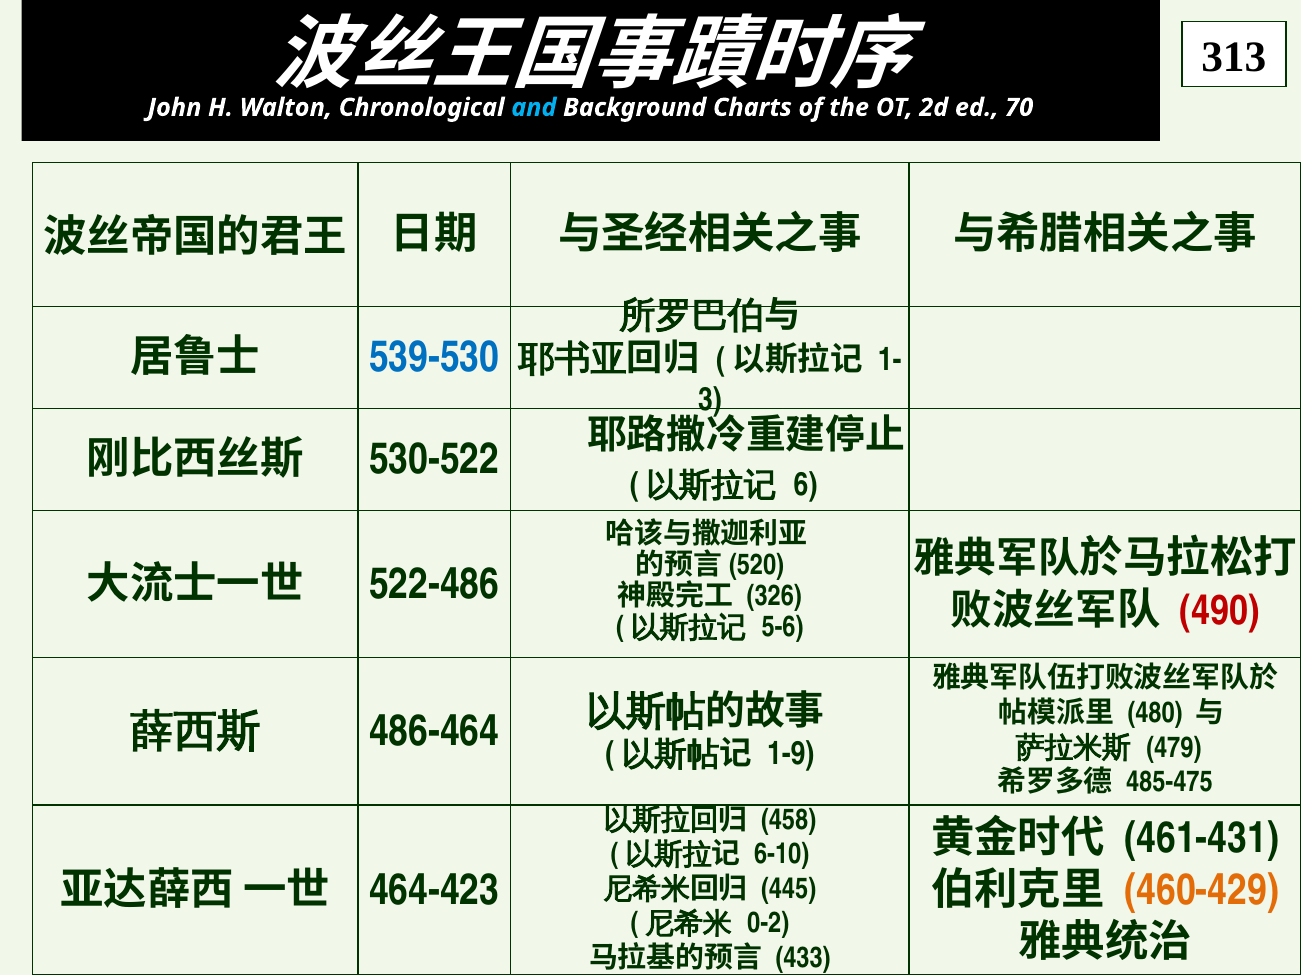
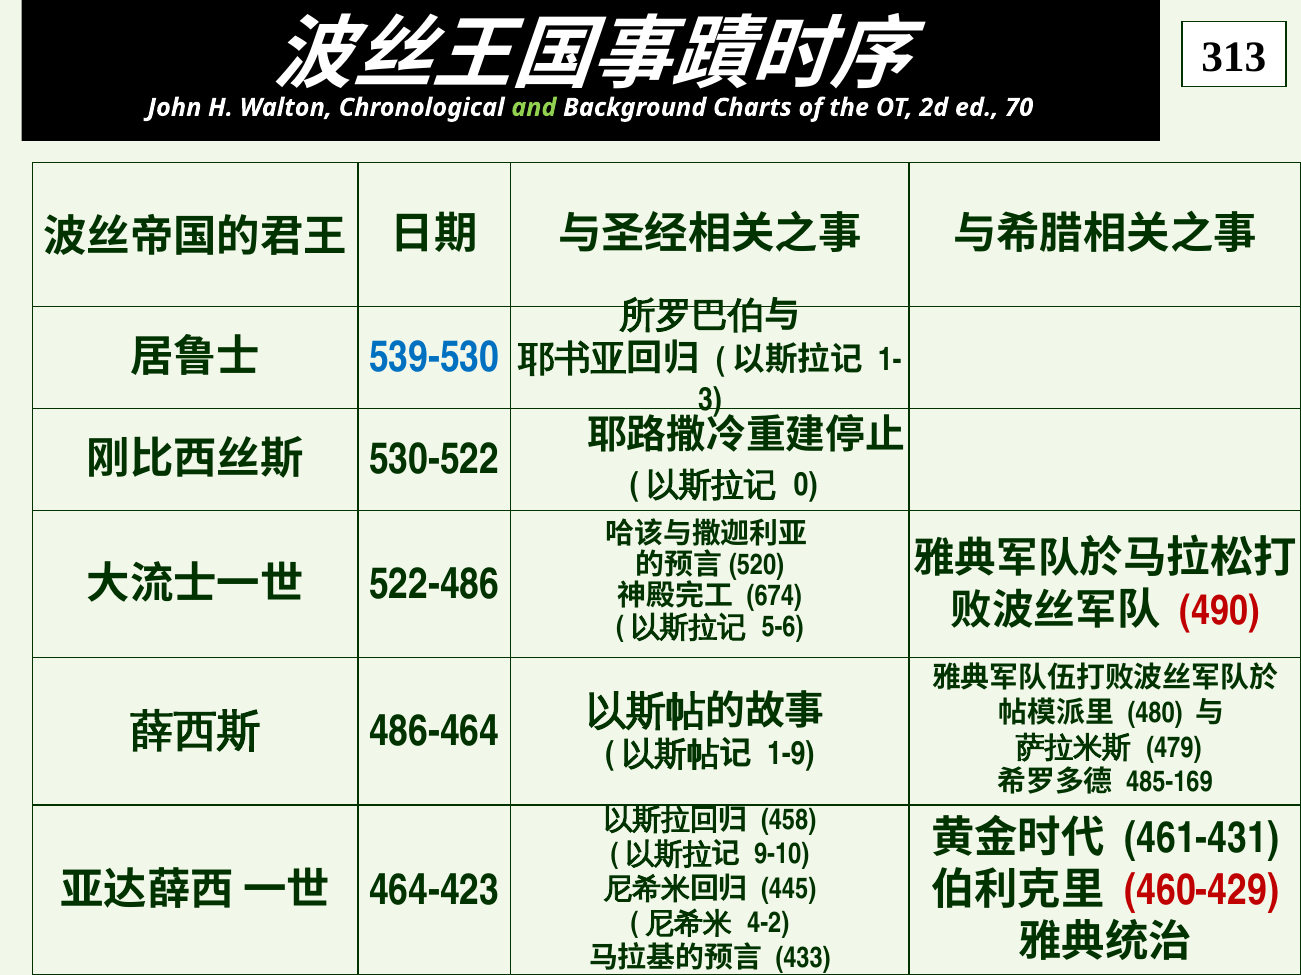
and colour: light blue -> light green
6: 6 -> 0
326: 326 -> 674
485-475: 485-475 -> 485-169
6-10: 6-10 -> 9-10
460-429 colour: orange -> red
0-2: 0-2 -> 4-2
